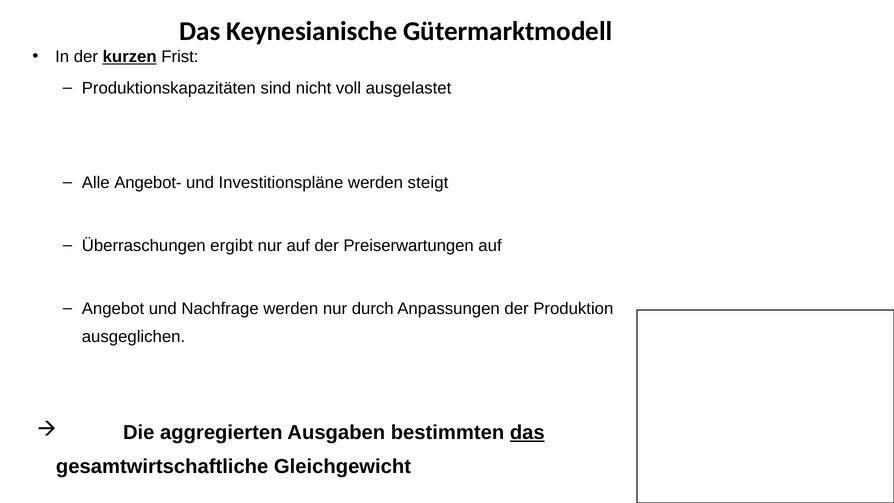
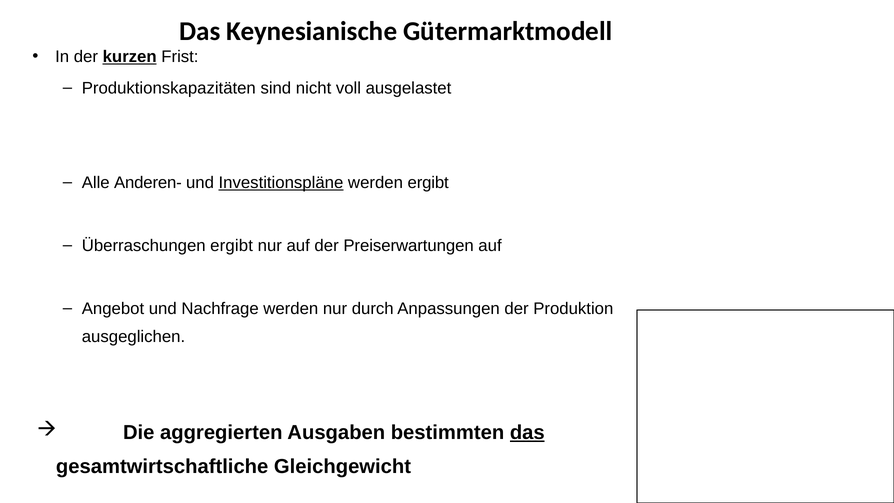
Angebot-: Angebot- -> Anderen-
Investitionspläne underline: none -> present
werden steigt: steigt -> ergibt
